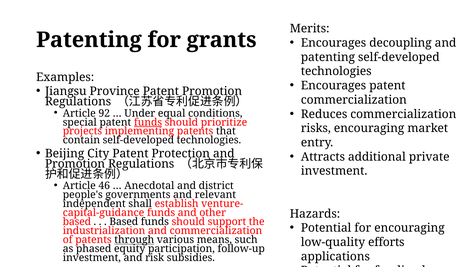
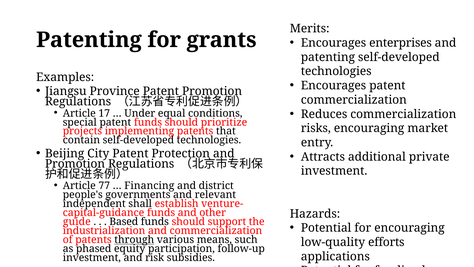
decoupling: decoupling -> enterprises
92: 92 -> 17
funds at (148, 122) underline: present -> none
46: 46 -> 77
Anecdotal: Anecdotal -> Financing
based at (77, 221): based -> guide
